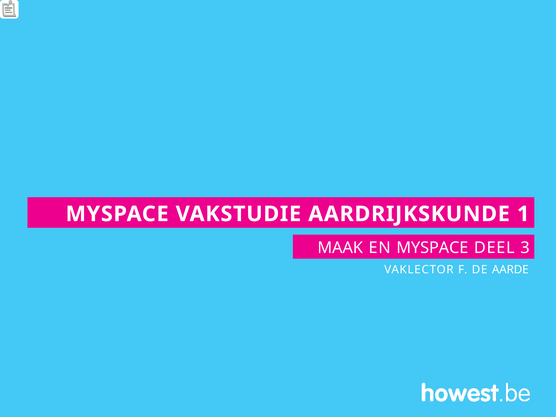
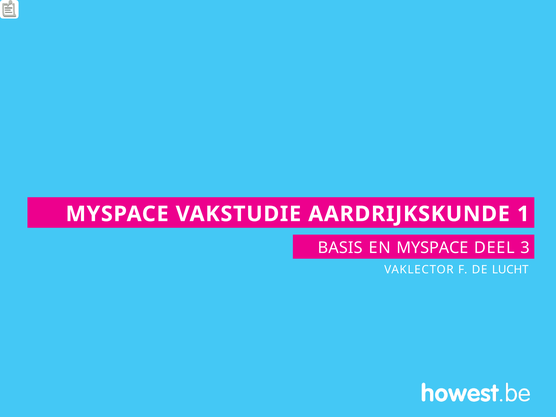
MAAK: MAAK -> BASIS
AARDE: AARDE -> LUCHT
